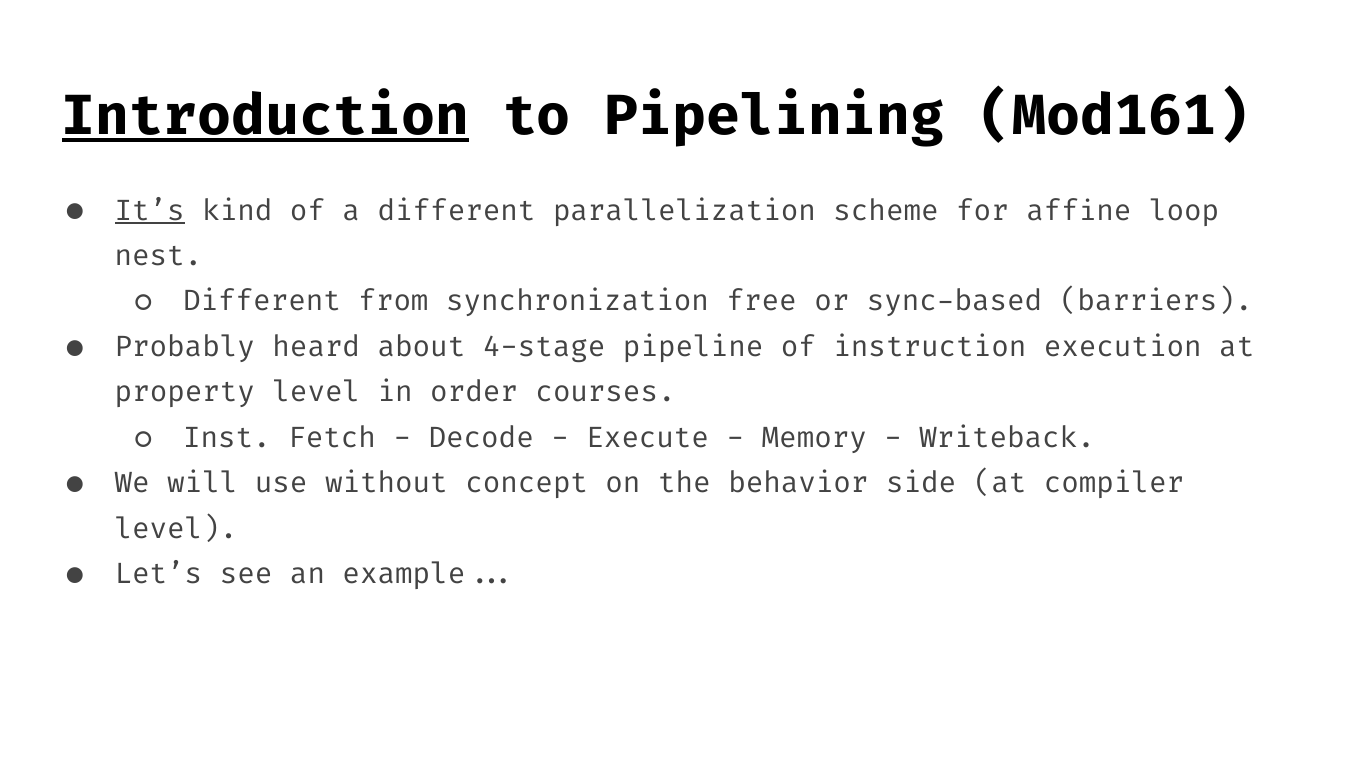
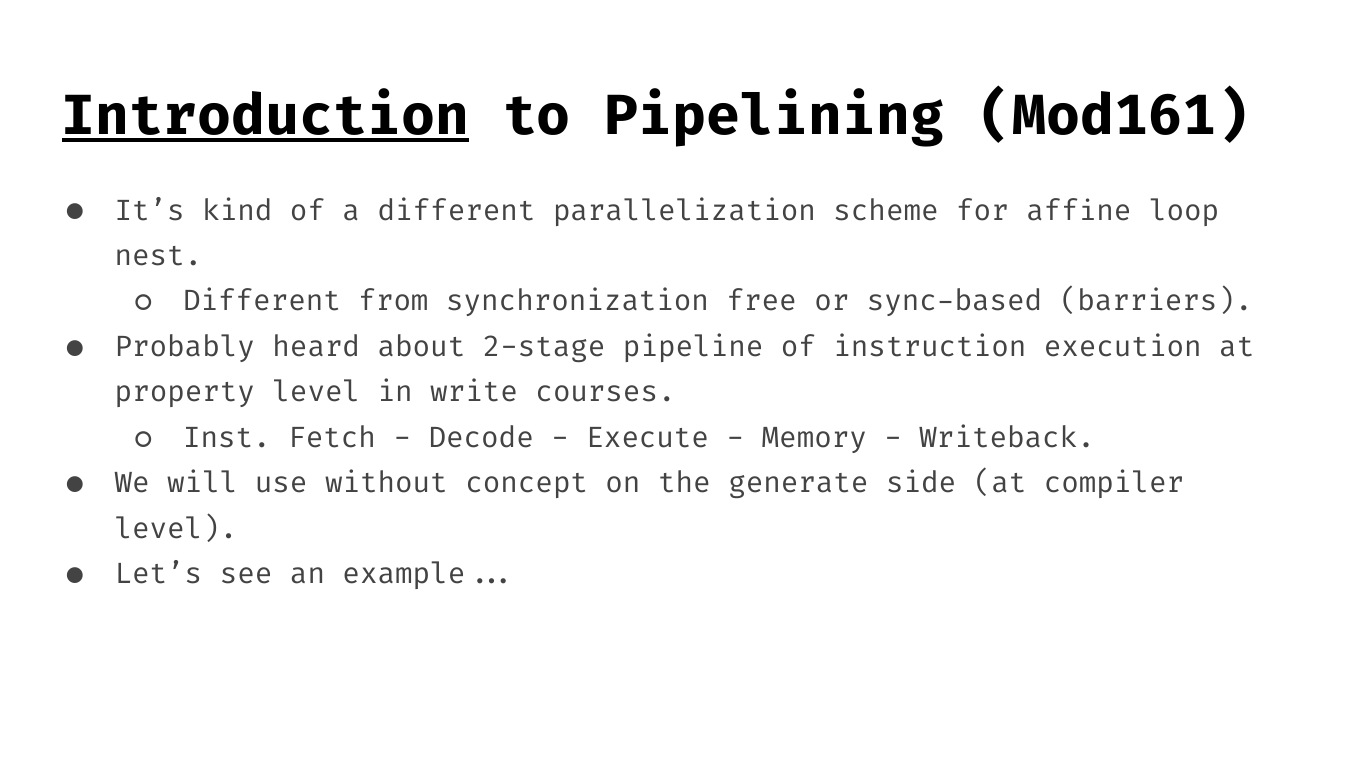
It’s underline: present -> none
4-stage: 4-stage -> 2-stage
order: order -> write
behavior: behavior -> generate
